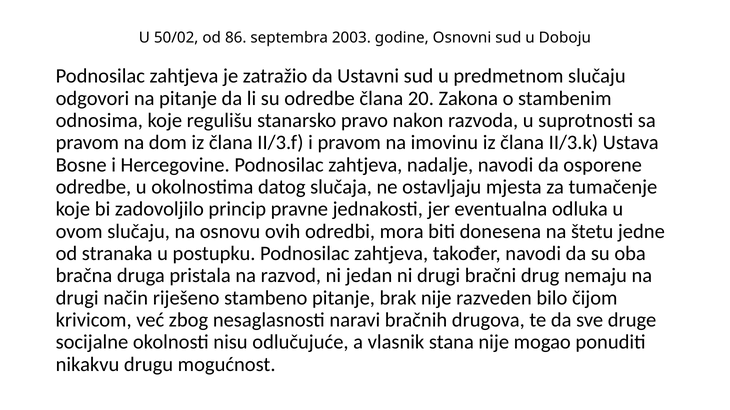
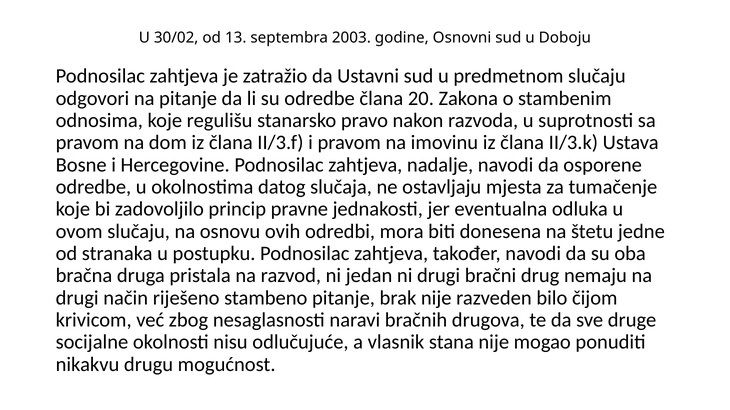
50/02: 50/02 -> 30/02
86: 86 -> 13
